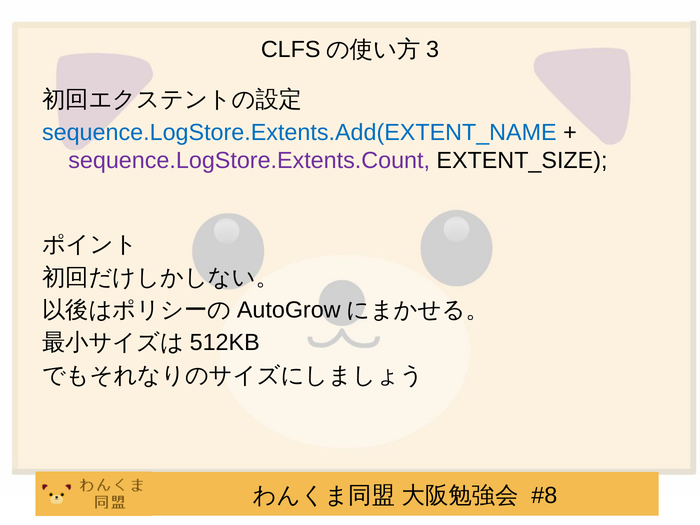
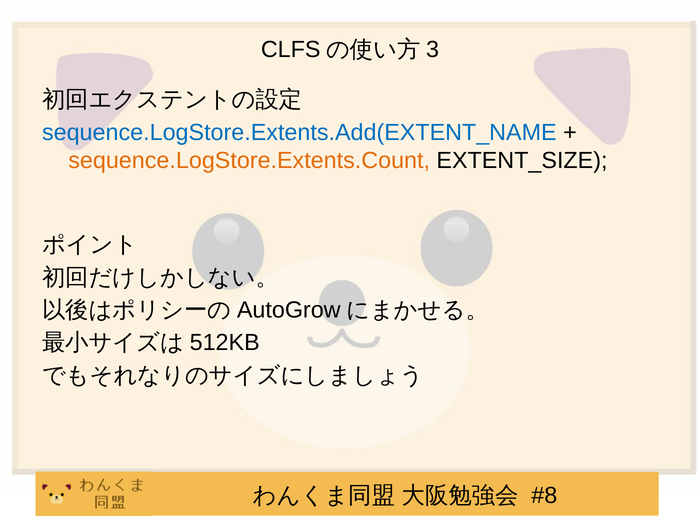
sequence.LogStore.Extents.Count colour: purple -> orange
